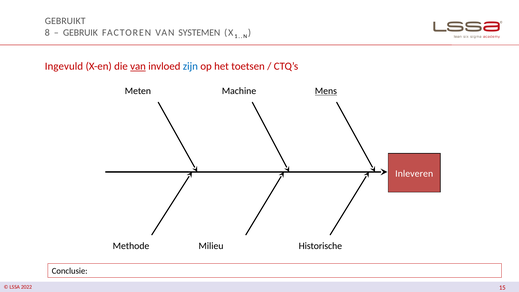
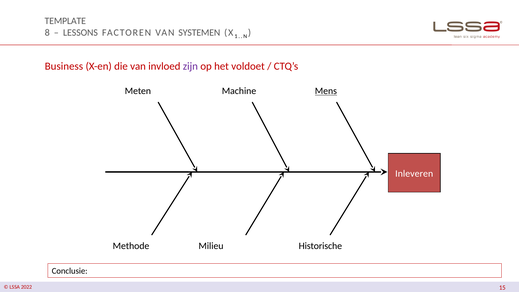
GEBRUIKT: GEBRUIKT -> TEMPLATE
GEBRUIK: GEBRUIK -> LESSONS
Ingevuld: Ingevuld -> Business
van at (138, 66) underline: present -> none
zijn colour: blue -> purple
toetsen: toetsen -> voldoet
